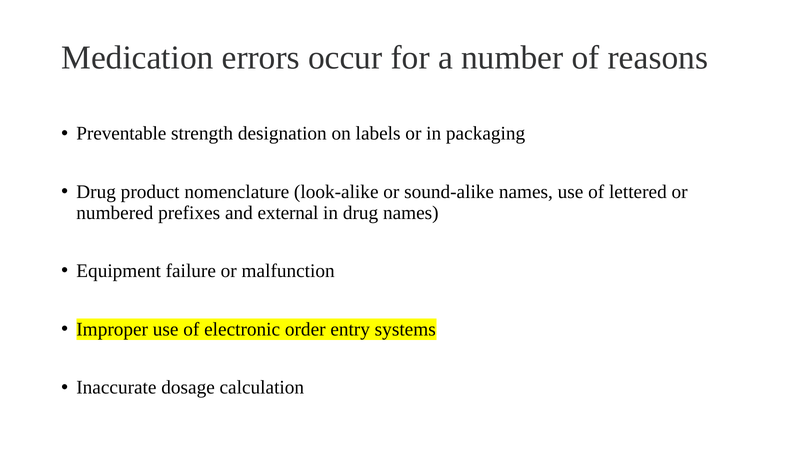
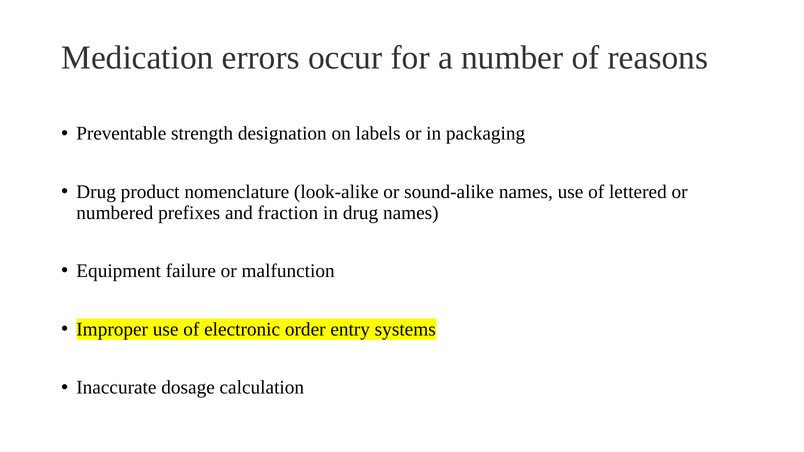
external: external -> fraction
